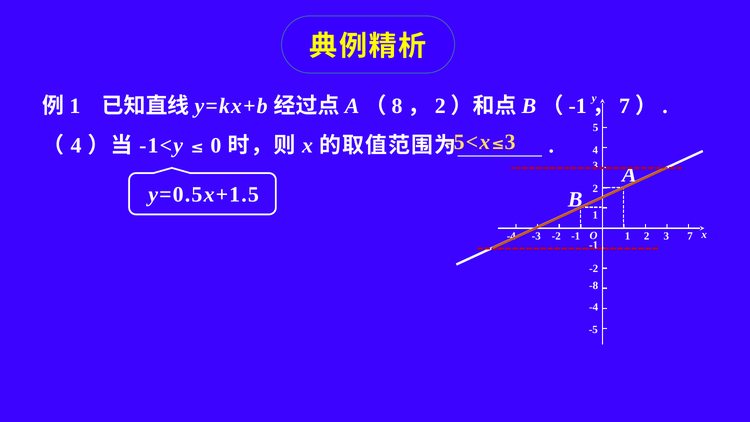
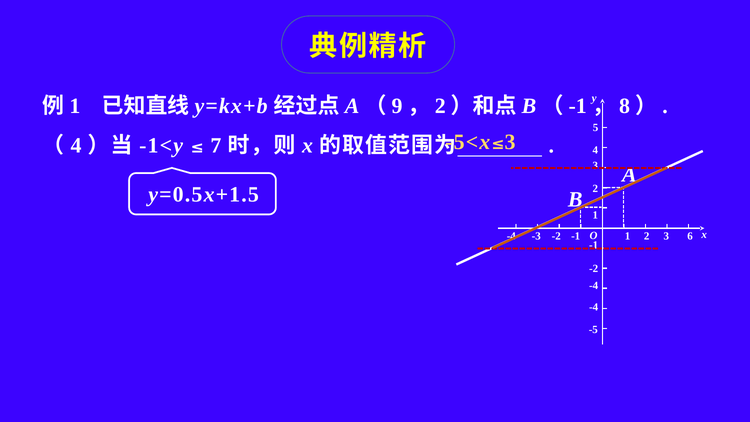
8: 8 -> 9
7 at (625, 106): 7 -> 8
0: 0 -> 7
7 at (690, 236): 7 -> 6
-8 at (594, 286): -8 -> -4
